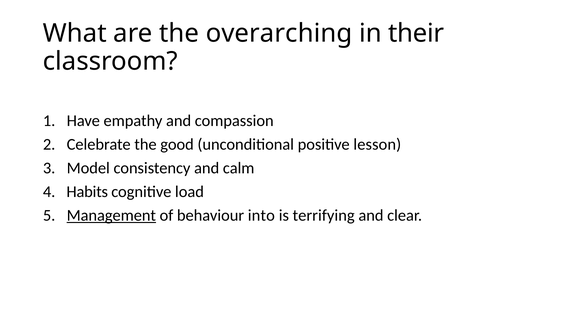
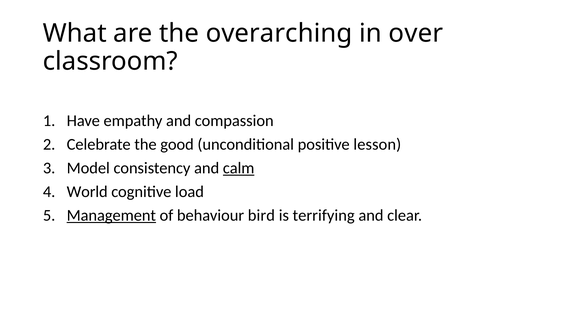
their: their -> over
calm underline: none -> present
Habits: Habits -> World
into: into -> bird
